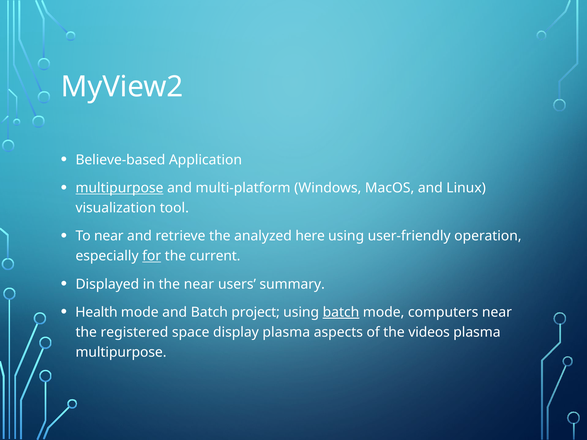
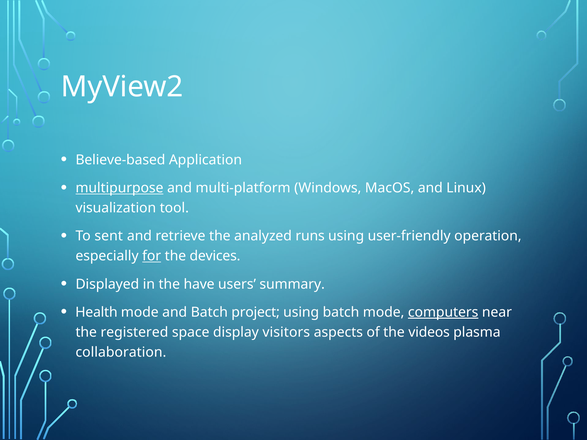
To near: near -> sent
here: here -> runs
current: current -> devices
the near: near -> have
batch at (341, 312) underline: present -> none
computers underline: none -> present
display plasma: plasma -> visitors
multipurpose at (121, 352): multipurpose -> collaboration
